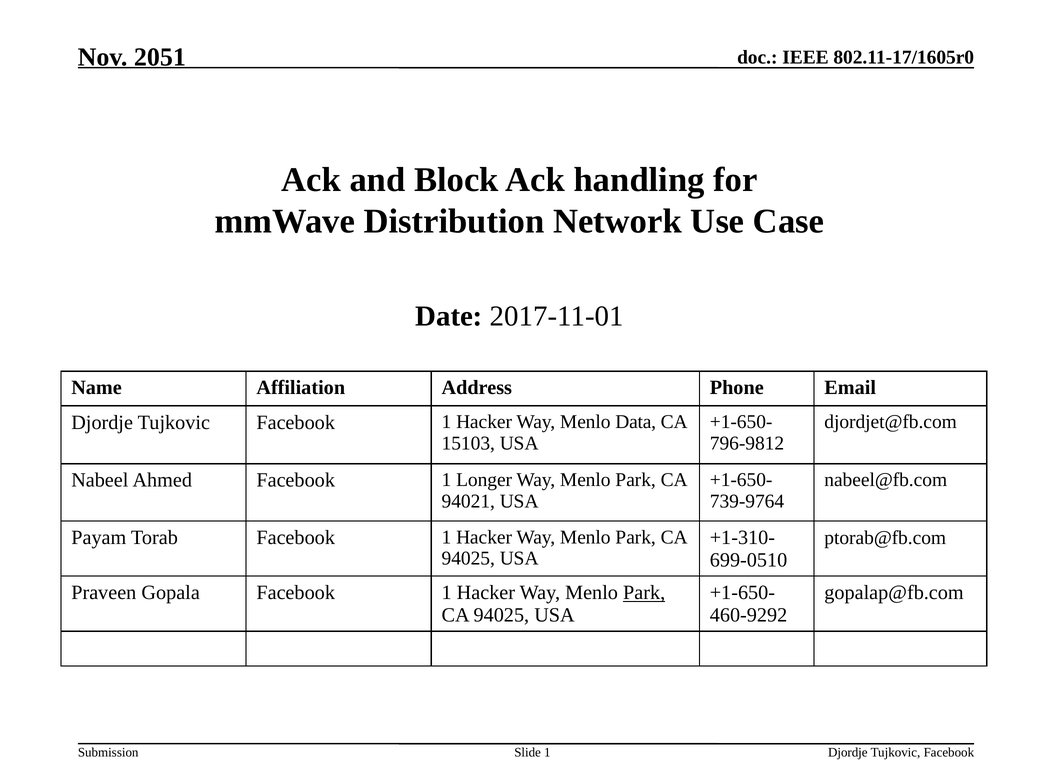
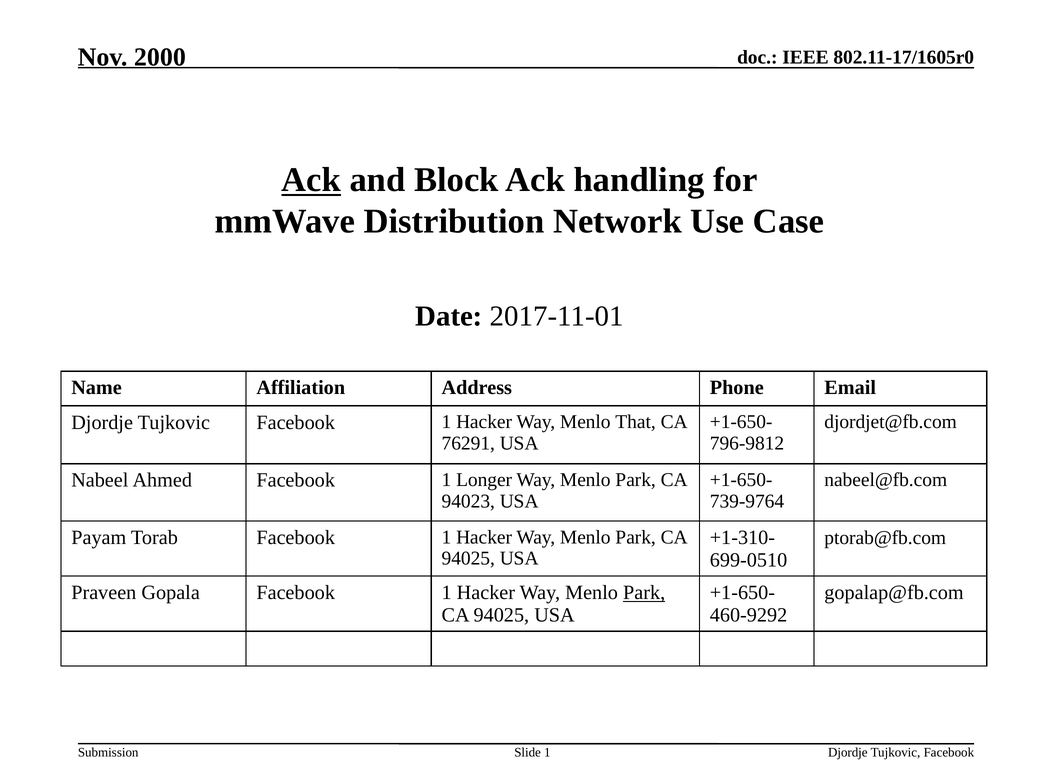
2051: 2051 -> 2000
Ack at (311, 180) underline: none -> present
Data: Data -> That
15103: 15103 -> 76291
94021: 94021 -> 94023
